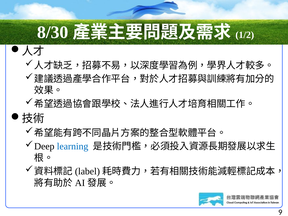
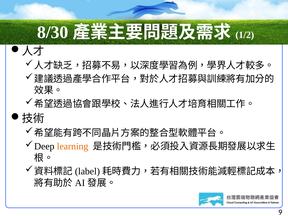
learning colour: blue -> orange
